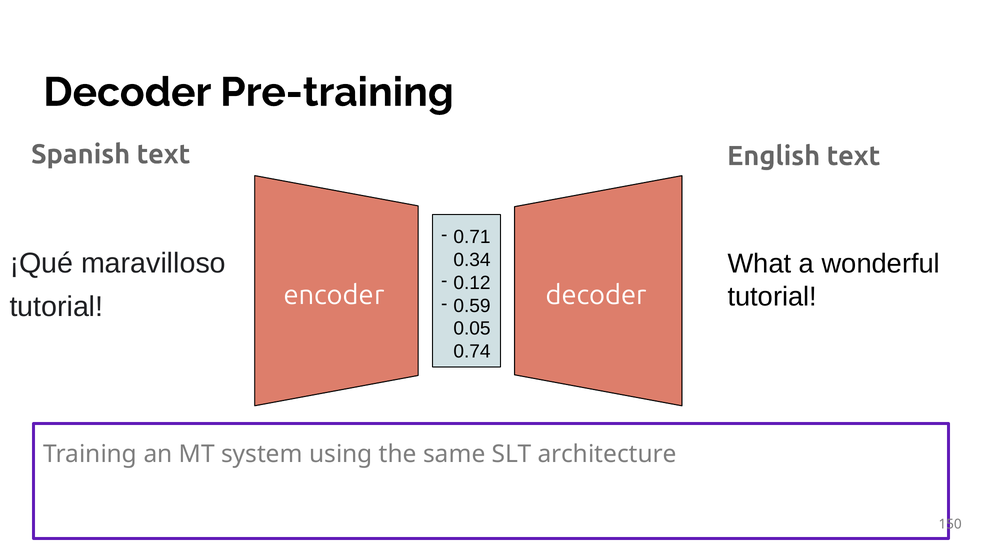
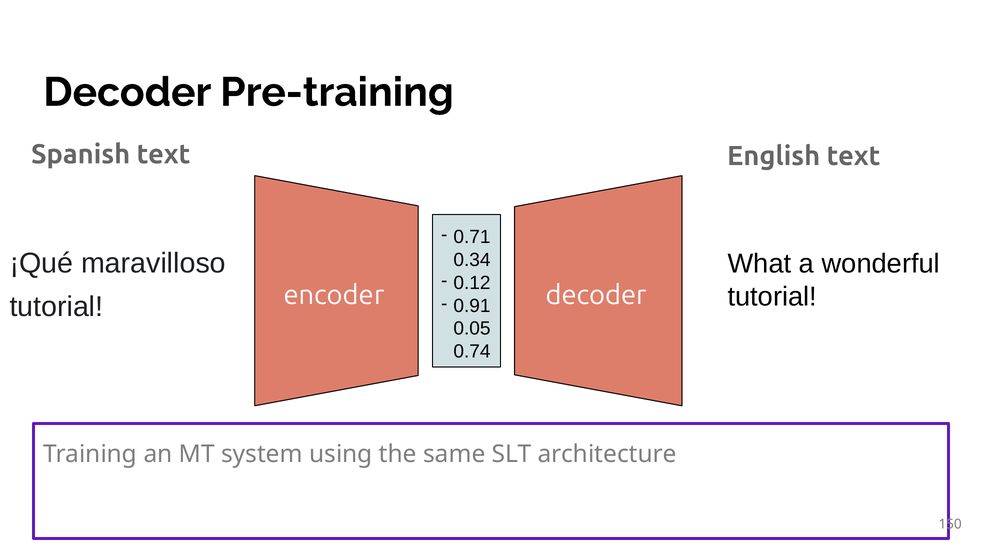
0.59: 0.59 -> 0.91
